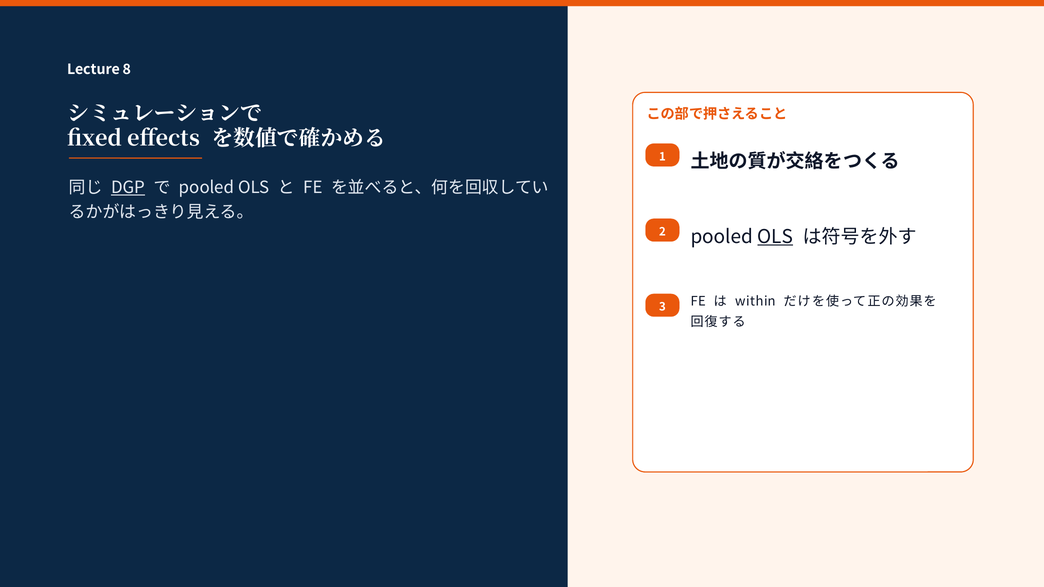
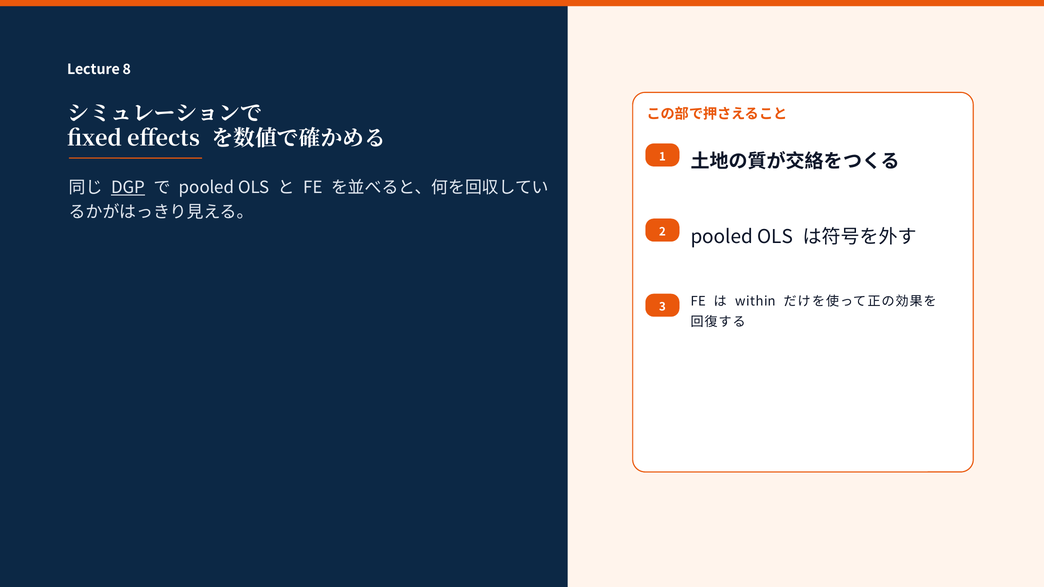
OLS at (775, 237) underline: present -> none
